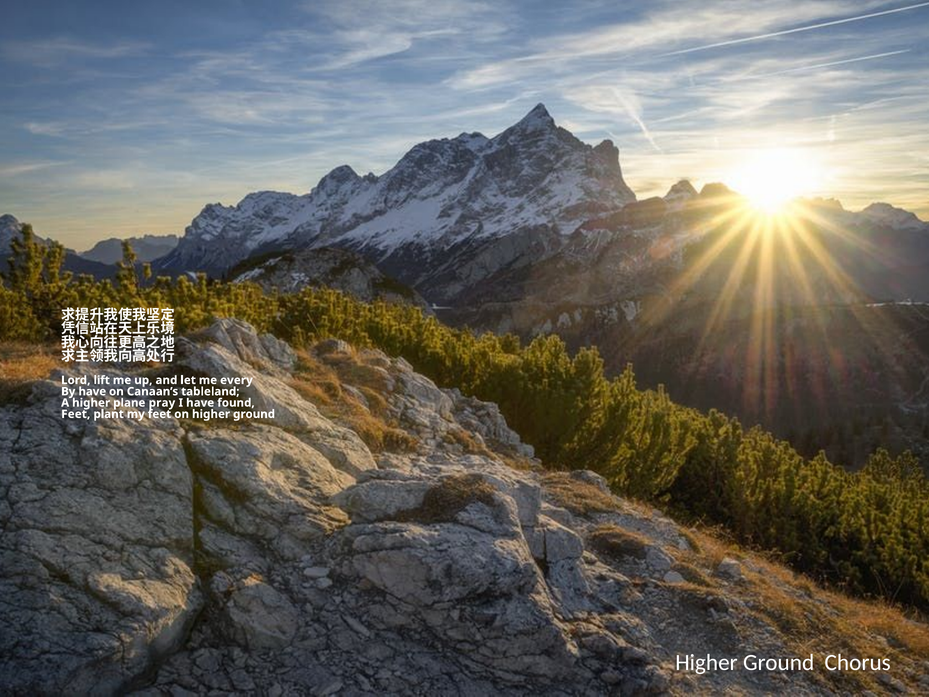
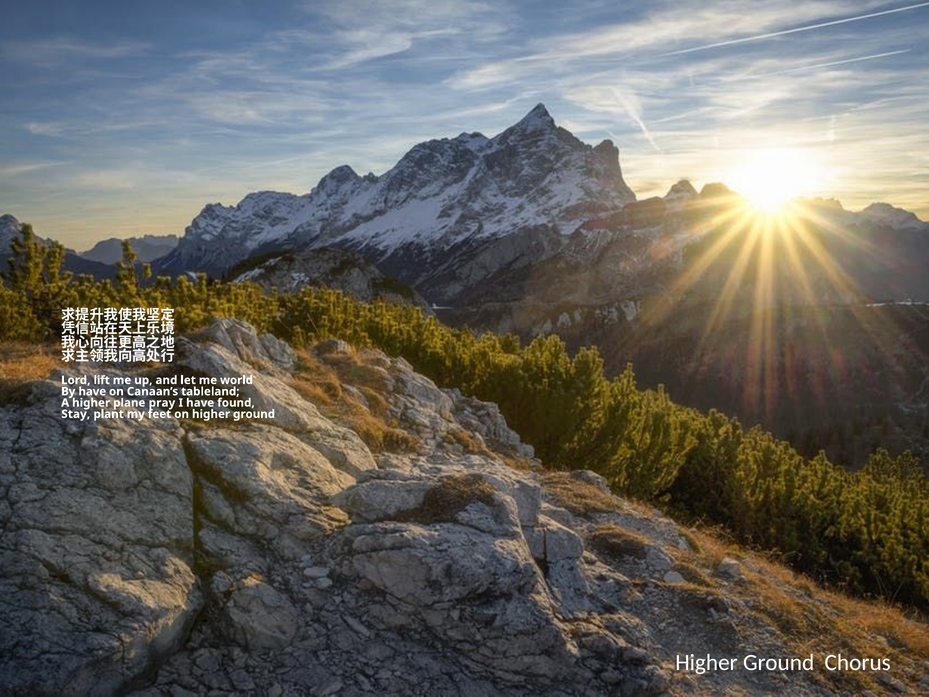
every: every -> world
Feet at (76, 414): Feet -> Stay
